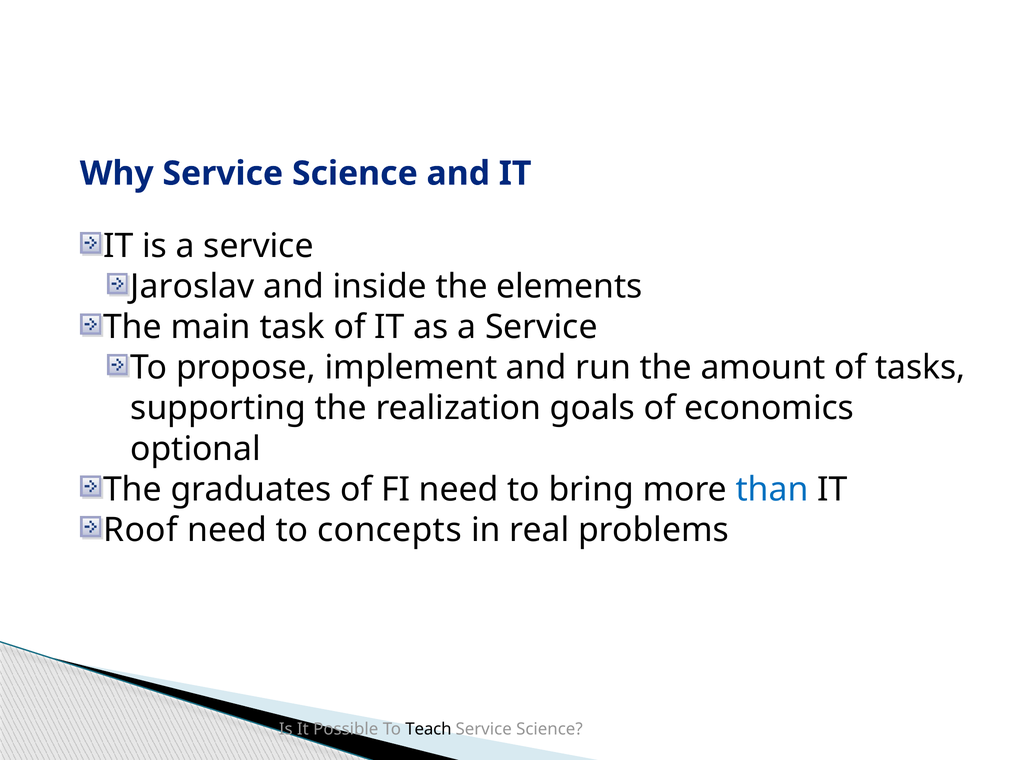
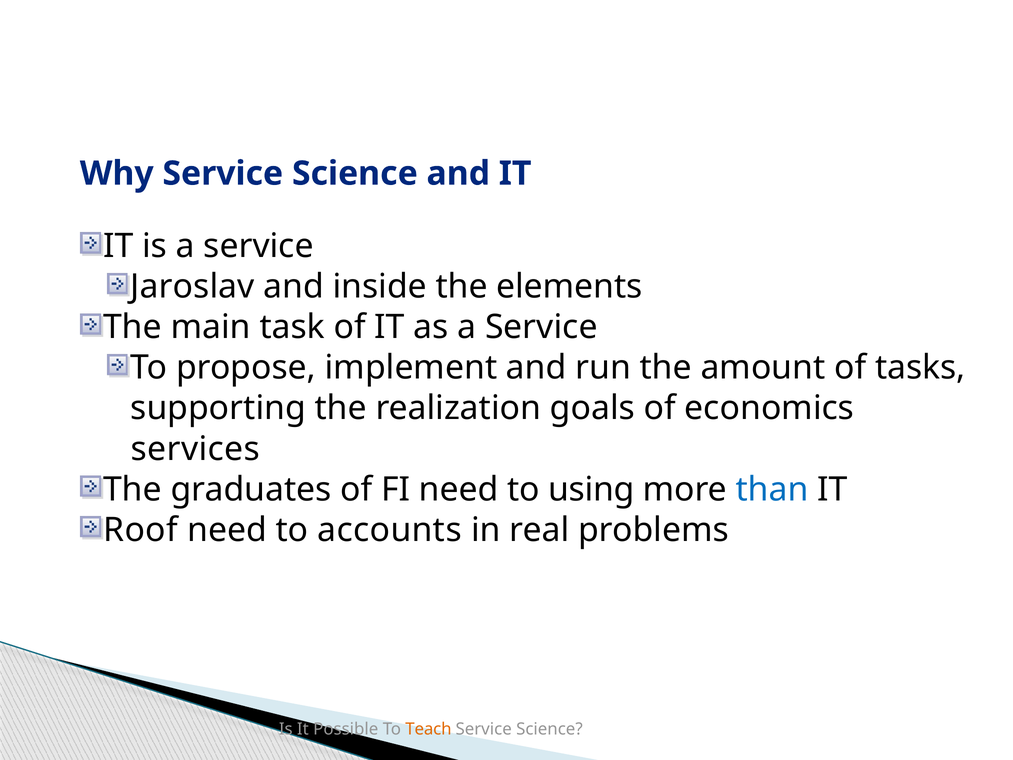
optional: optional -> services
bring: bring -> using
concepts: concepts -> accounts
Teach colour: black -> orange
